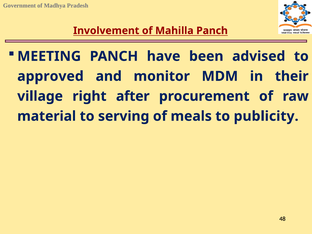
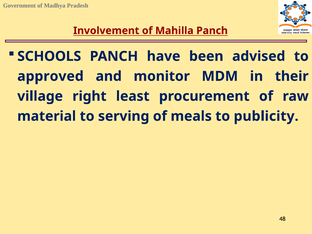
MEETING: MEETING -> SCHOOLS
after: after -> least
